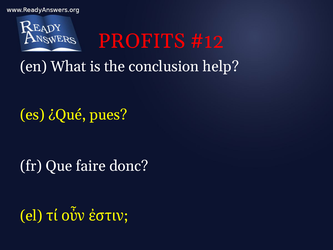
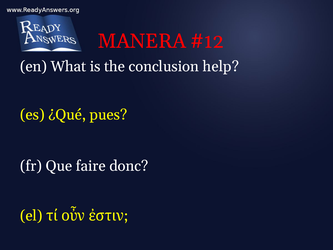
PROFITS: PROFITS -> MANERA
